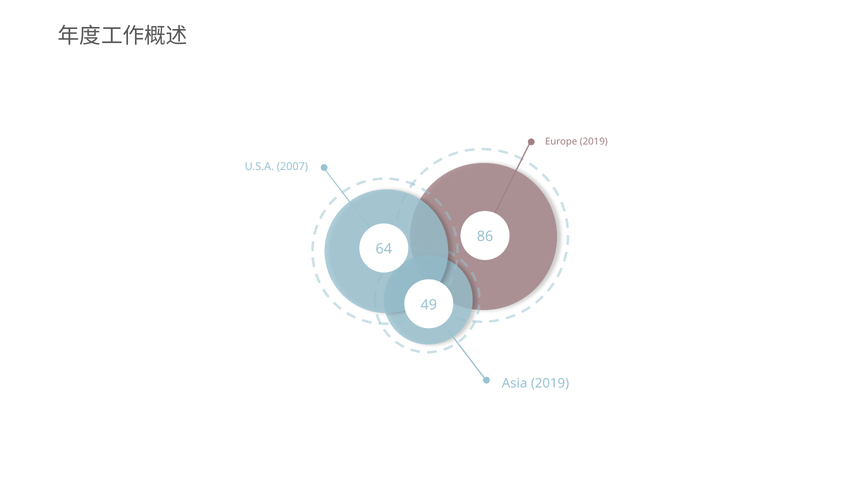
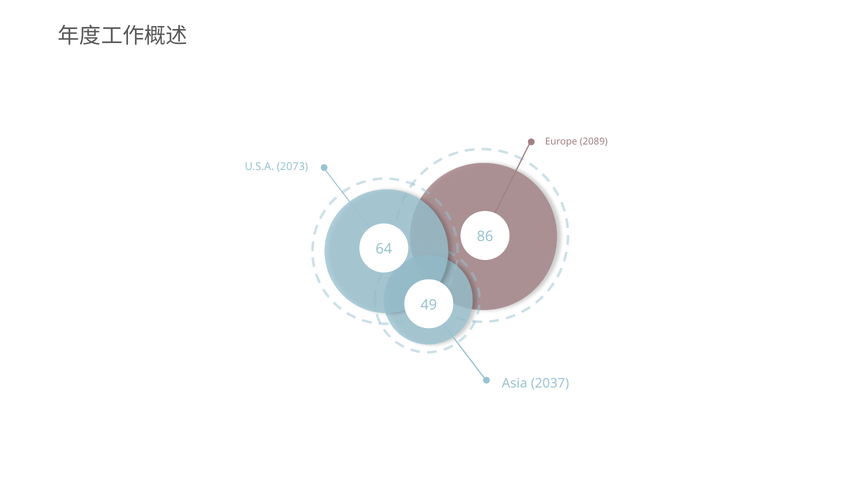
Europe 2019: 2019 -> 2089
2007: 2007 -> 2073
Asia 2019: 2019 -> 2037
